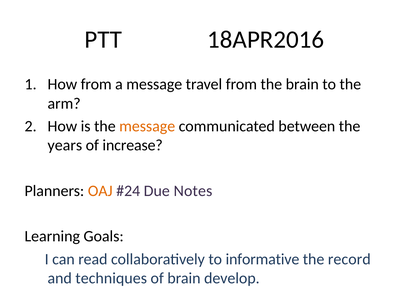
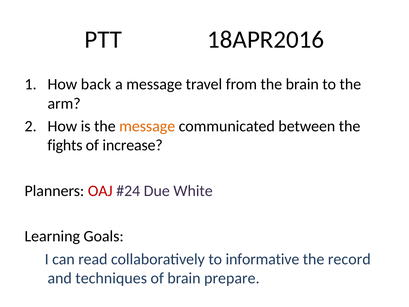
How from: from -> back
years: years -> fights
OAJ colour: orange -> red
Notes: Notes -> White
develop: develop -> prepare
